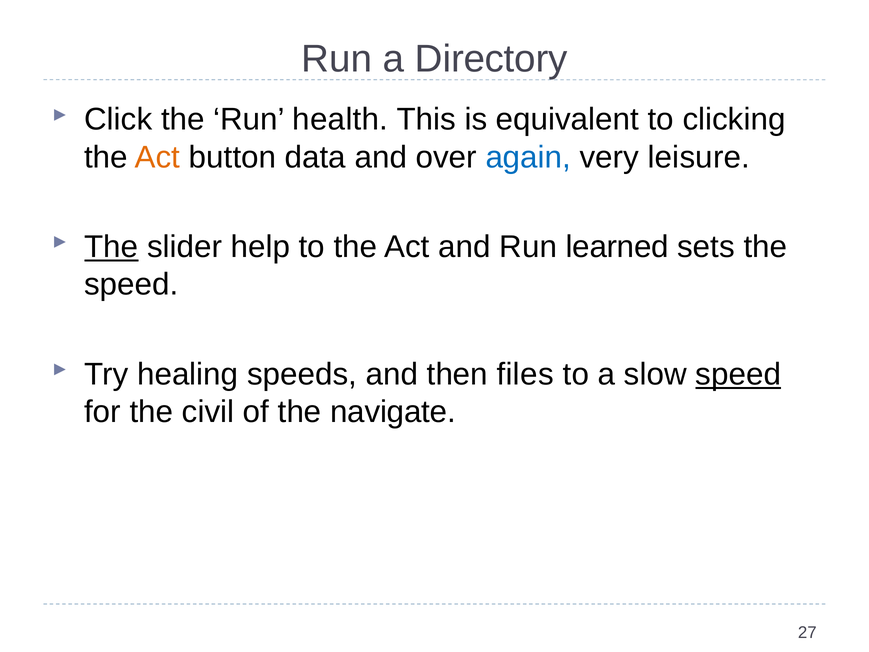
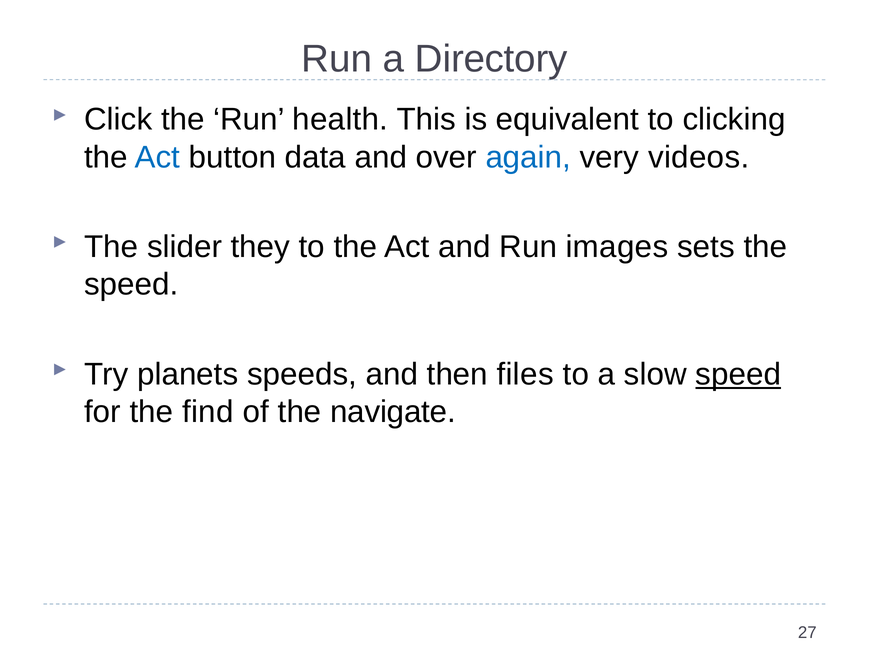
Act at (157, 157) colour: orange -> blue
leisure: leisure -> videos
The at (111, 247) underline: present -> none
help: help -> they
learned: learned -> images
healing: healing -> planets
civil: civil -> find
